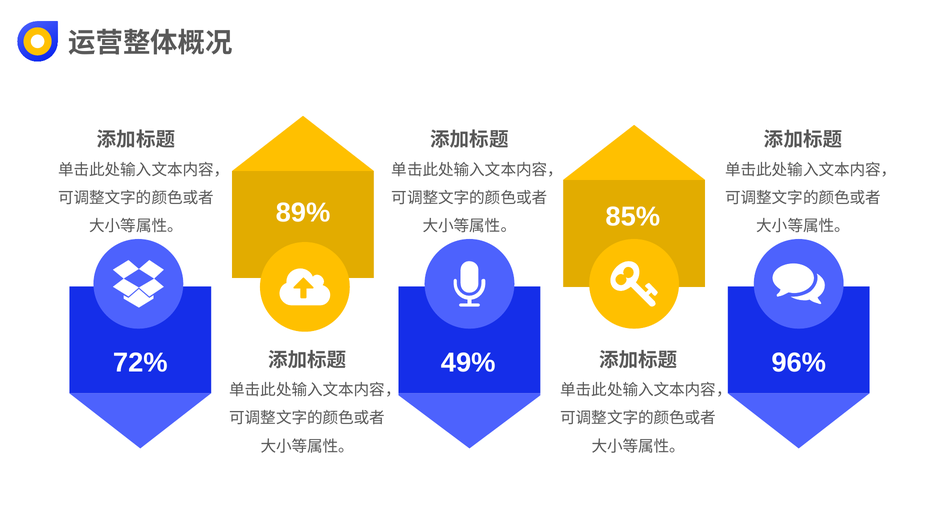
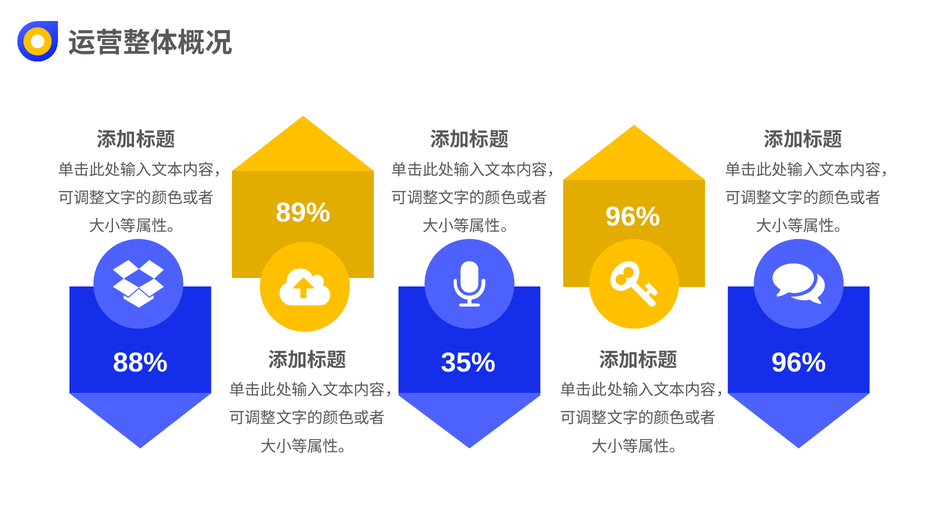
85% at (633, 217): 85% -> 96%
72%: 72% -> 88%
49%: 49% -> 35%
